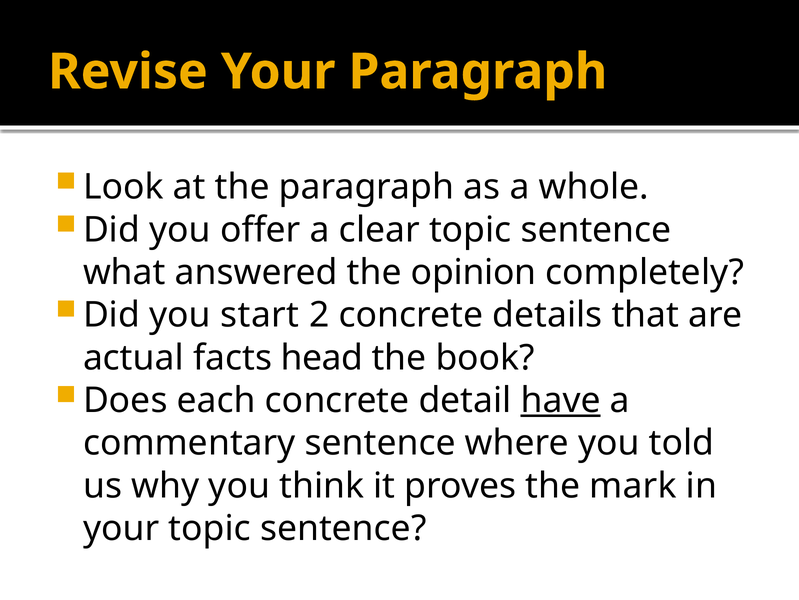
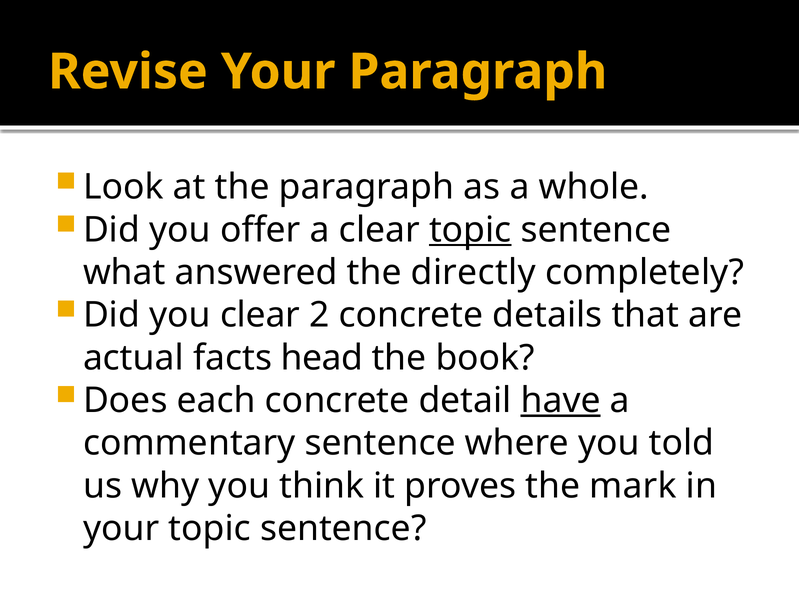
topic at (470, 230) underline: none -> present
opinion: opinion -> directly
you start: start -> clear
